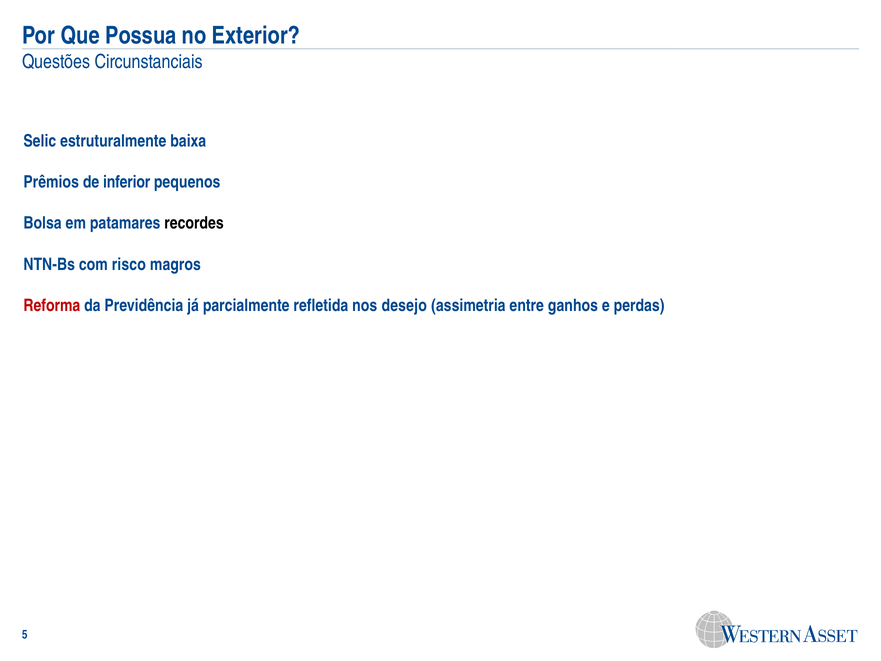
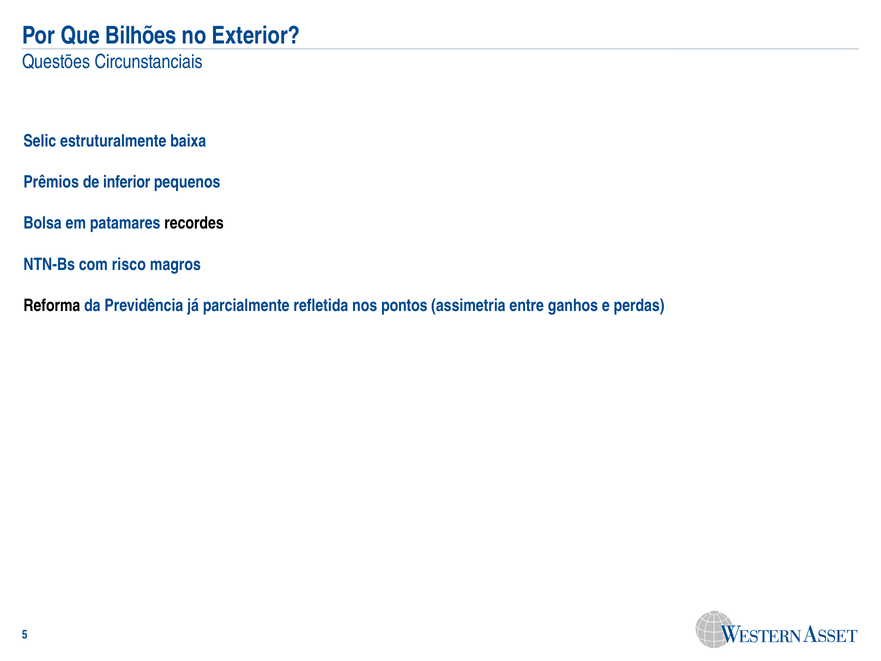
Possua: Possua -> Bilhões
Reforma colour: red -> black
desejo: desejo -> pontos
